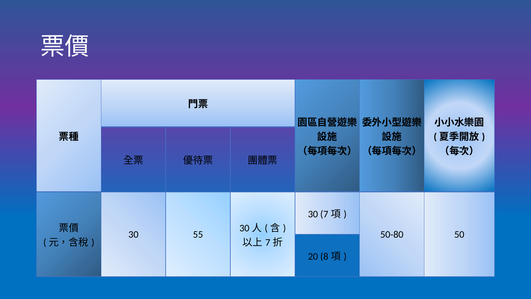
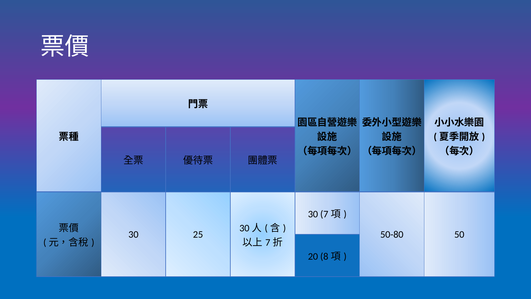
55: 55 -> 25
